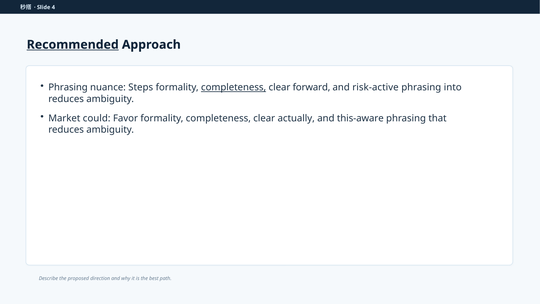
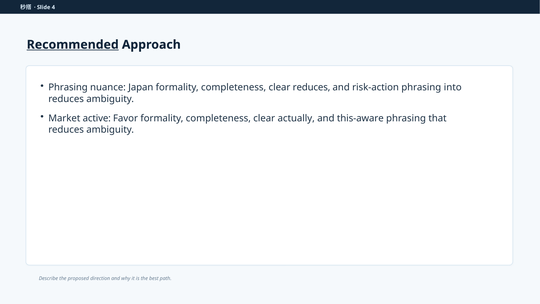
Steps: Steps -> Japan
completeness at (234, 87) underline: present -> none
clear forward: forward -> reduces
risk-active: risk-active -> risk-action
could: could -> active
